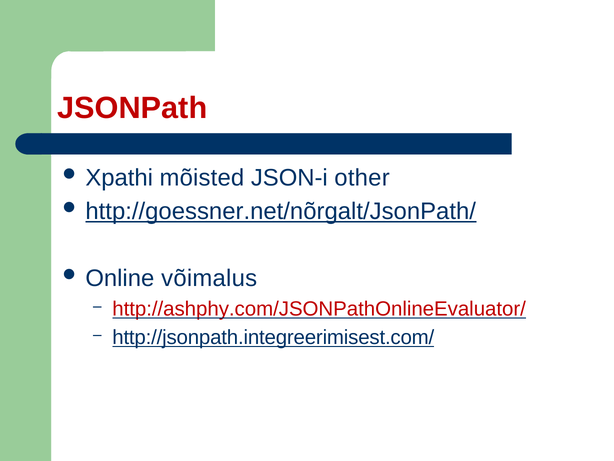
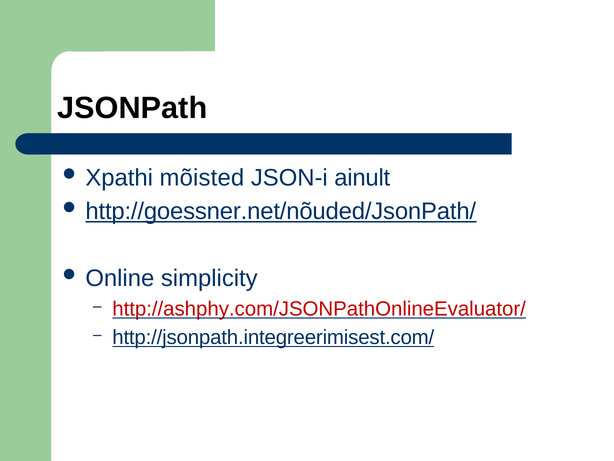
JSONPath colour: red -> black
other: other -> ainult
http://goessner.net/nõrgalt/JsonPath/: http://goessner.net/nõrgalt/JsonPath/ -> http://goessner.net/nõuded/JsonPath/
võimalus: võimalus -> simplicity
